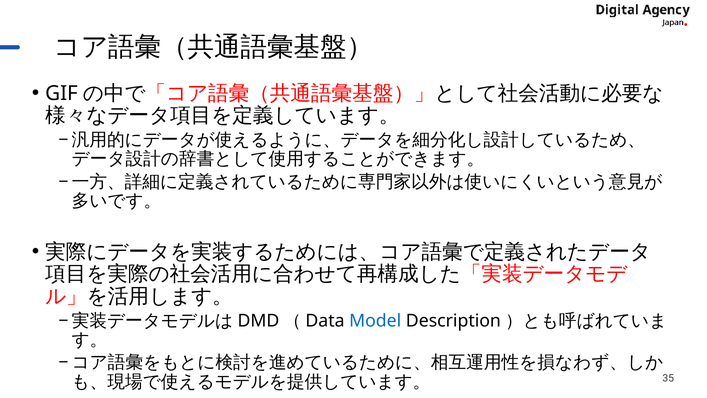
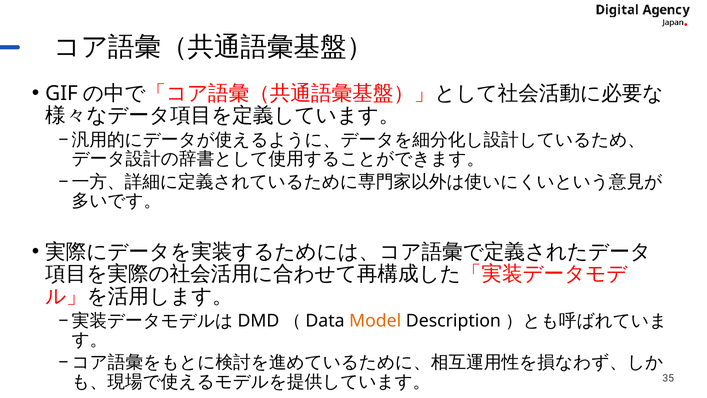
Model colour: blue -> orange
